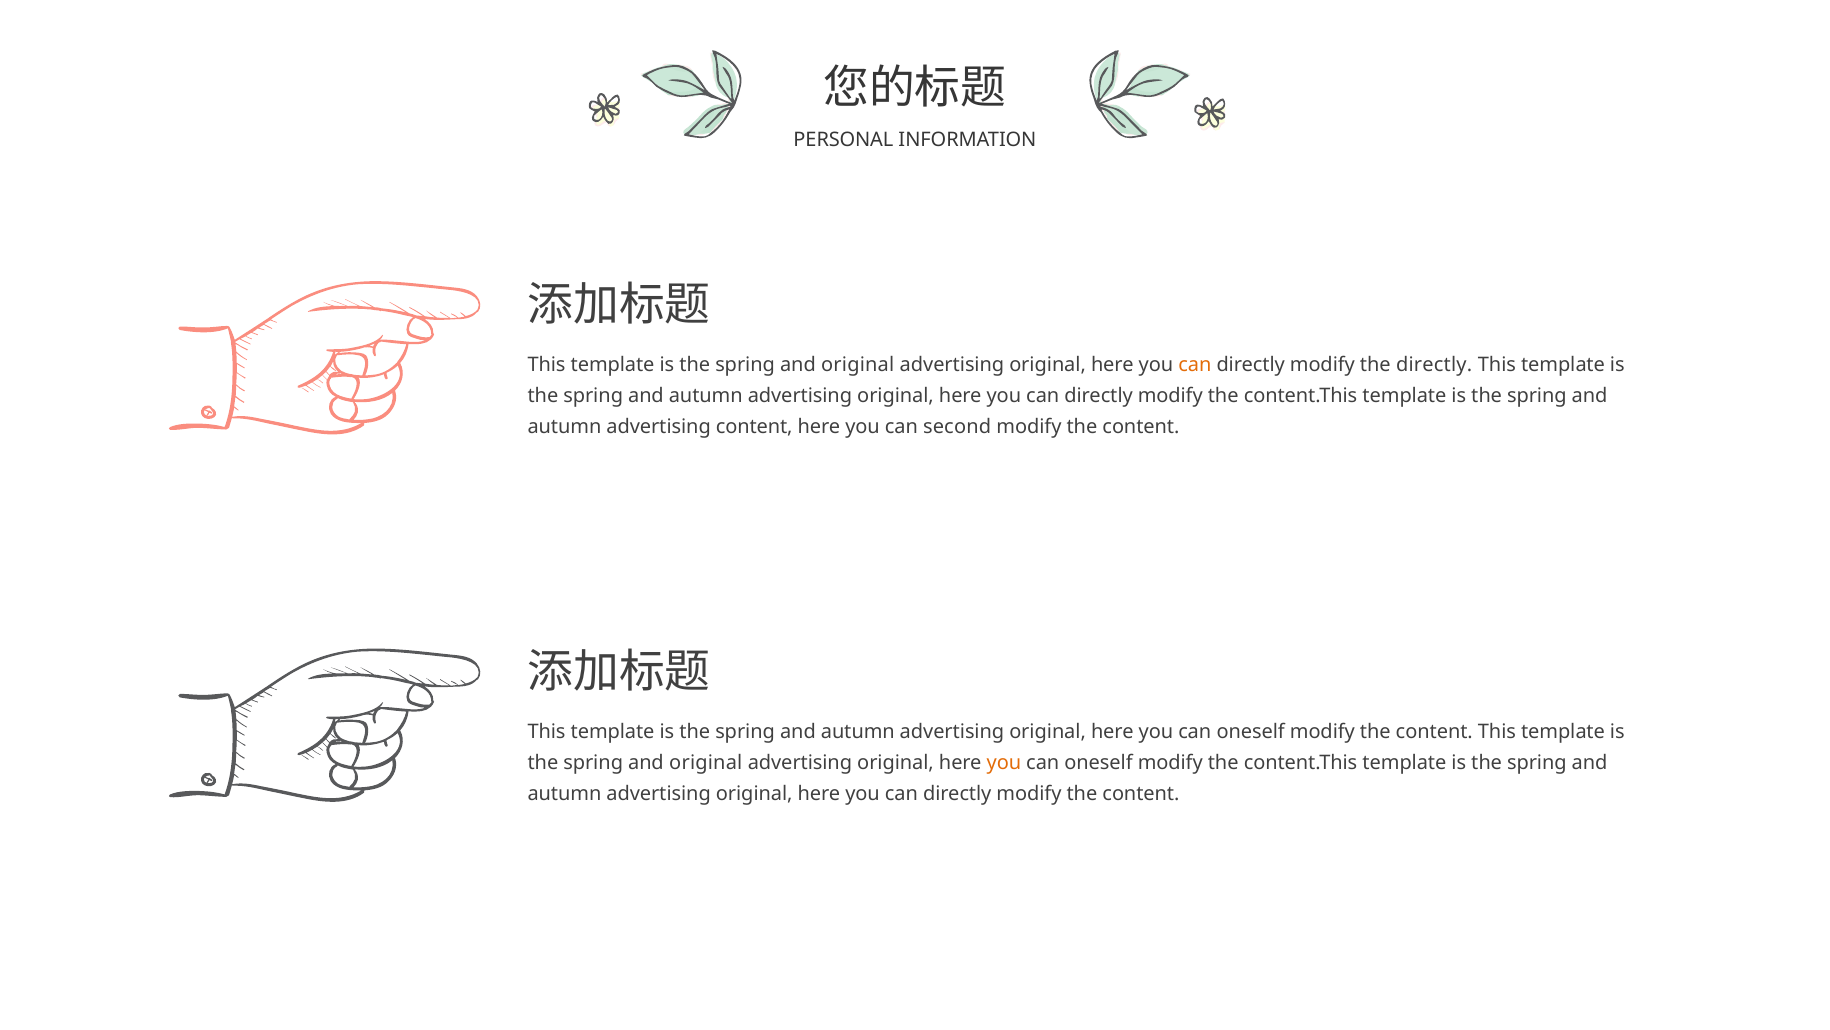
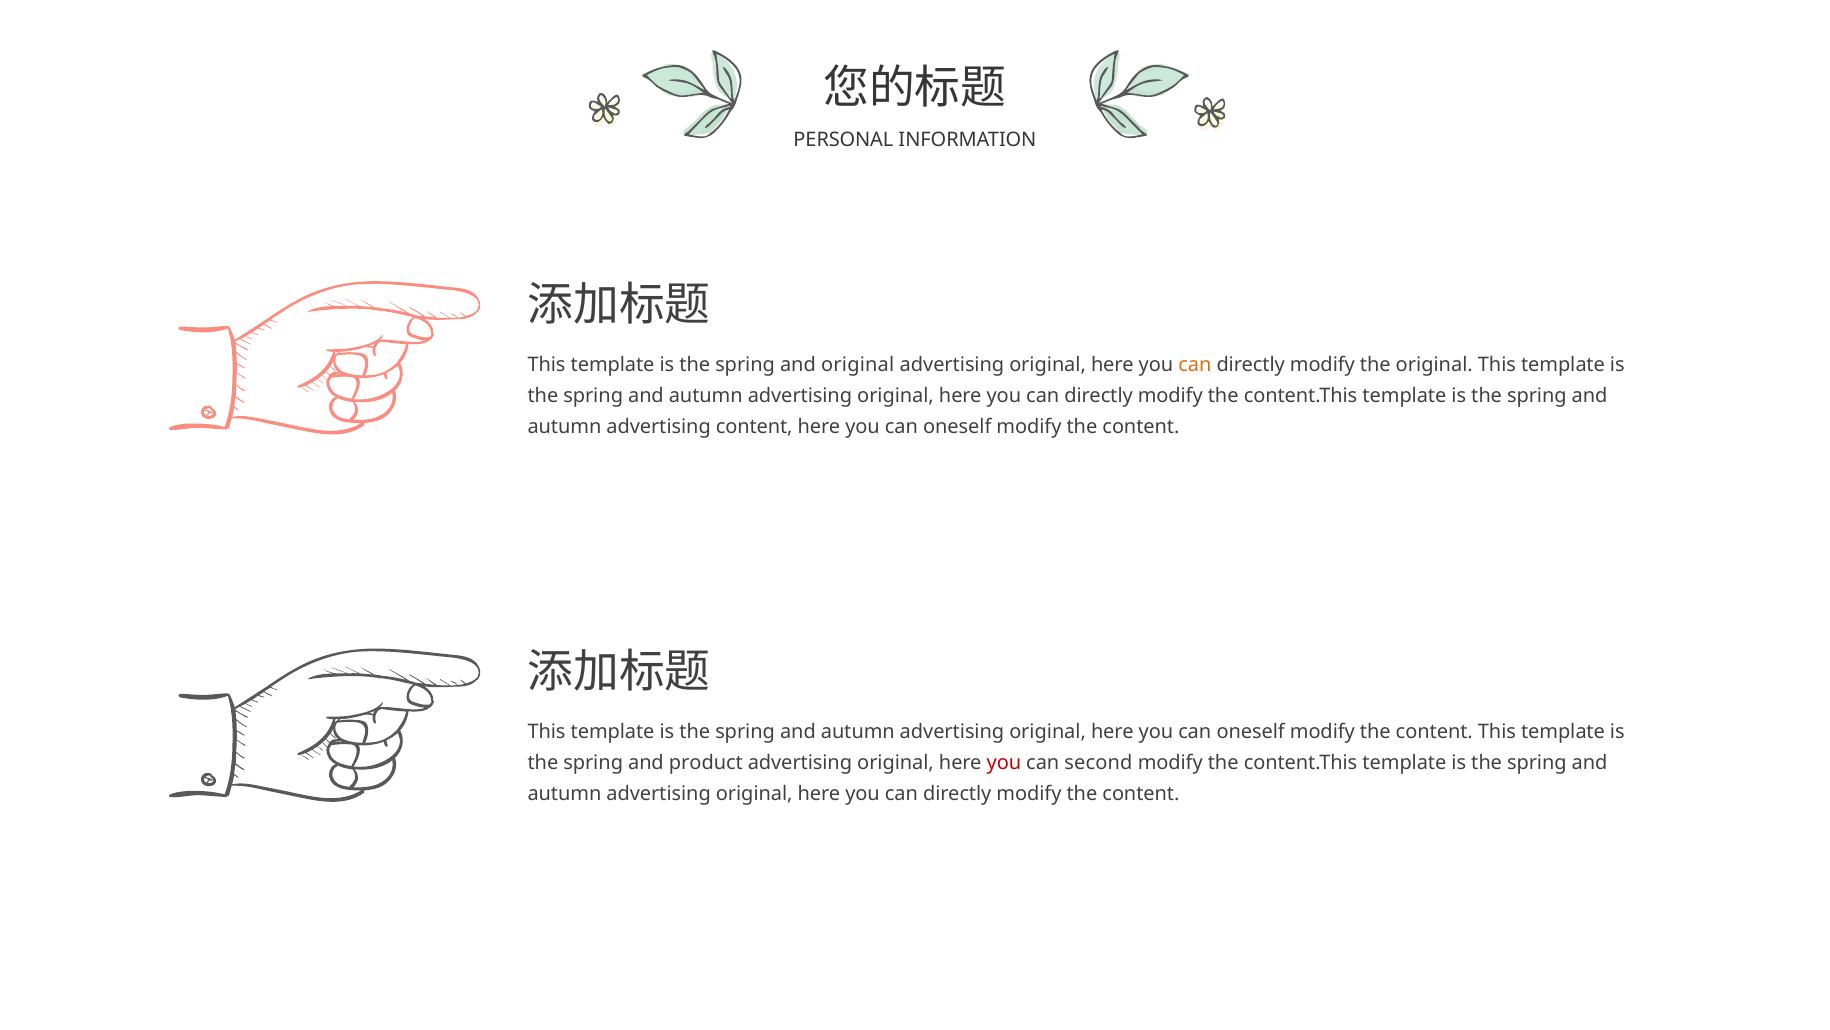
the directly: directly -> original
second at (957, 427): second -> oneself
original at (706, 763): original -> product
you at (1004, 763) colour: orange -> red
oneself at (1099, 763): oneself -> second
